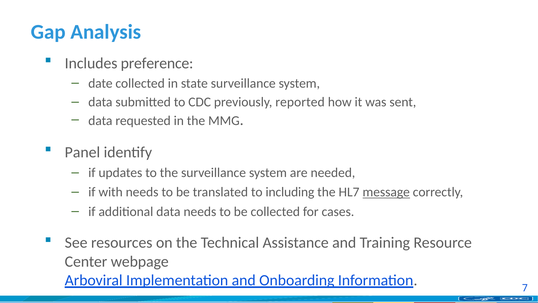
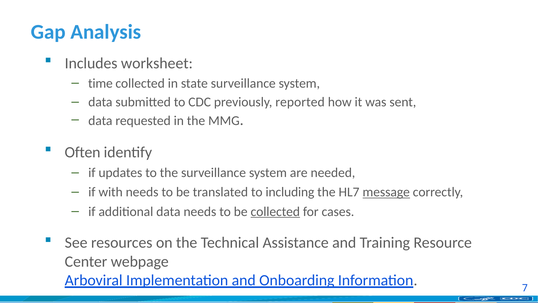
preference: preference -> worksheet
date: date -> time
Panel: Panel -> Often
collected at (275, 211) underline: none -> present
